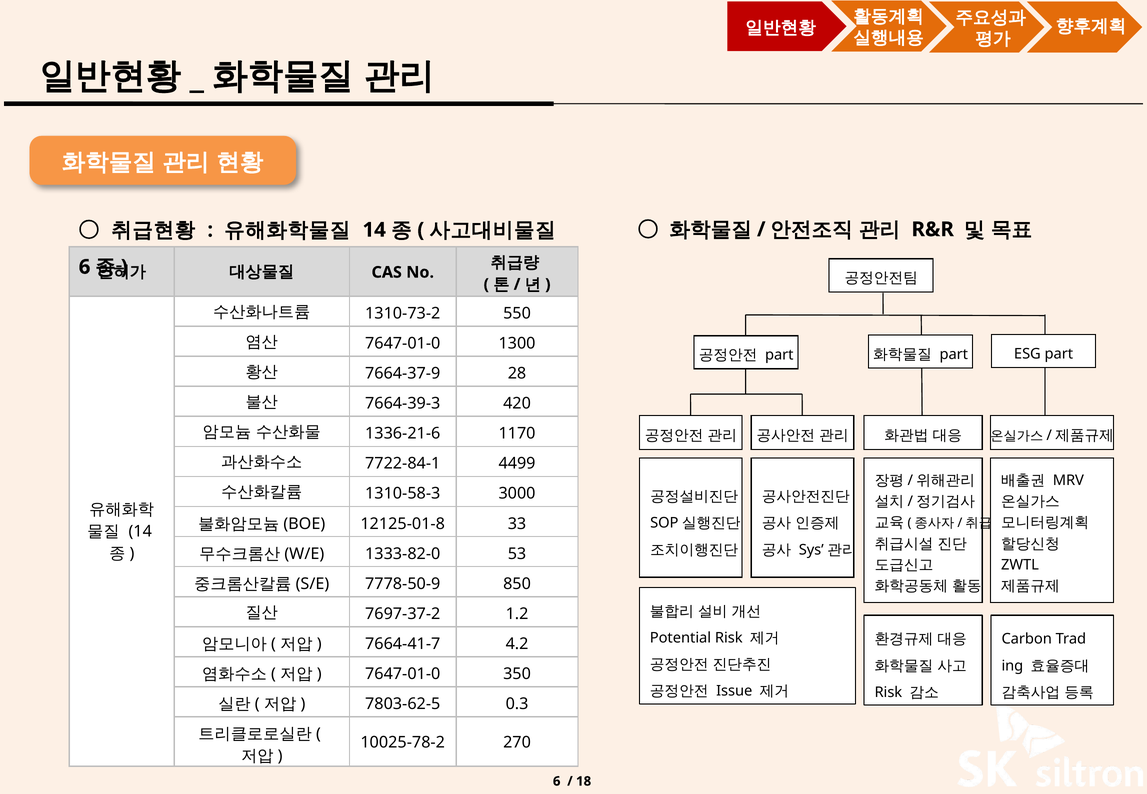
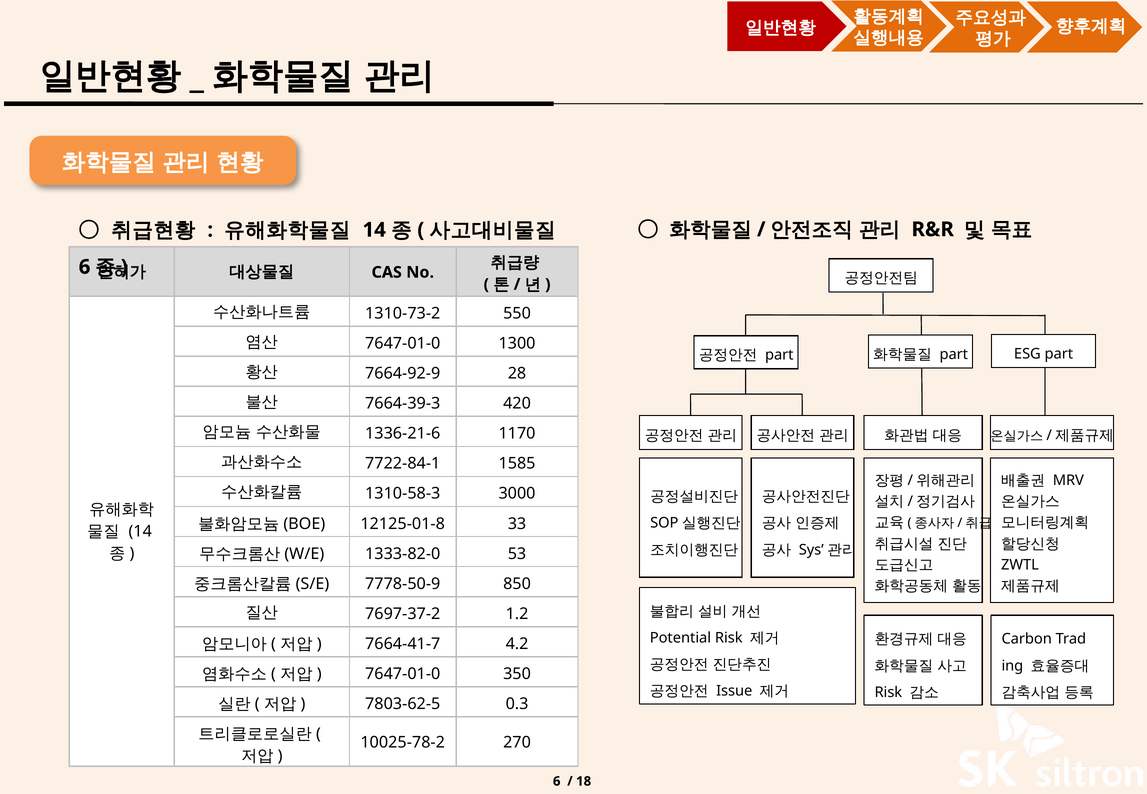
7664-37-9: 7664-37-9 -> 7664-92-9
4499: 4499 -> 1585
